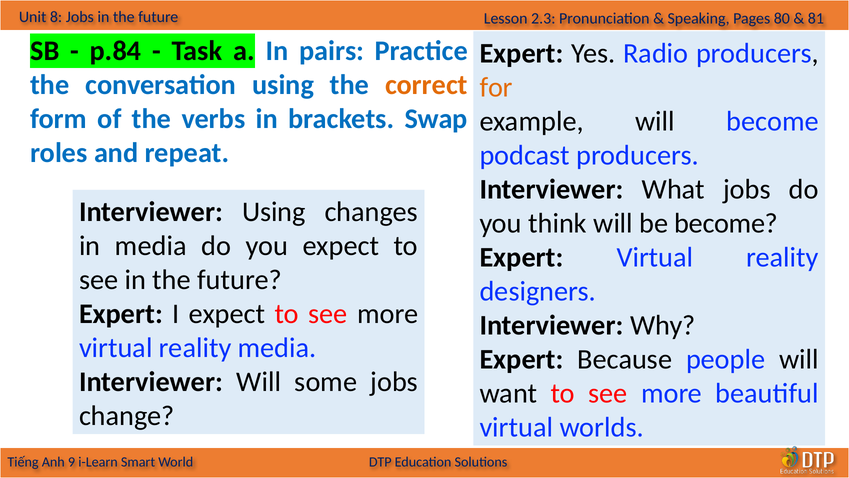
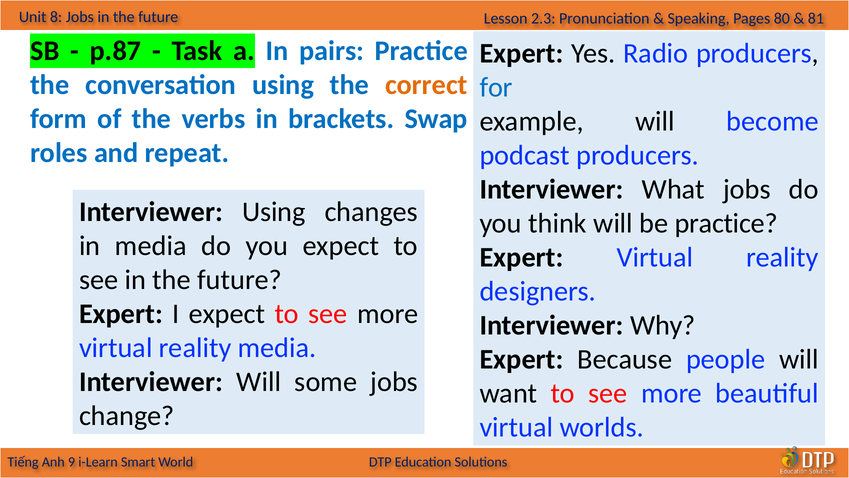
p.84: p.84 -> p.87
for colour: orange -> blue
be become: become -> practice
